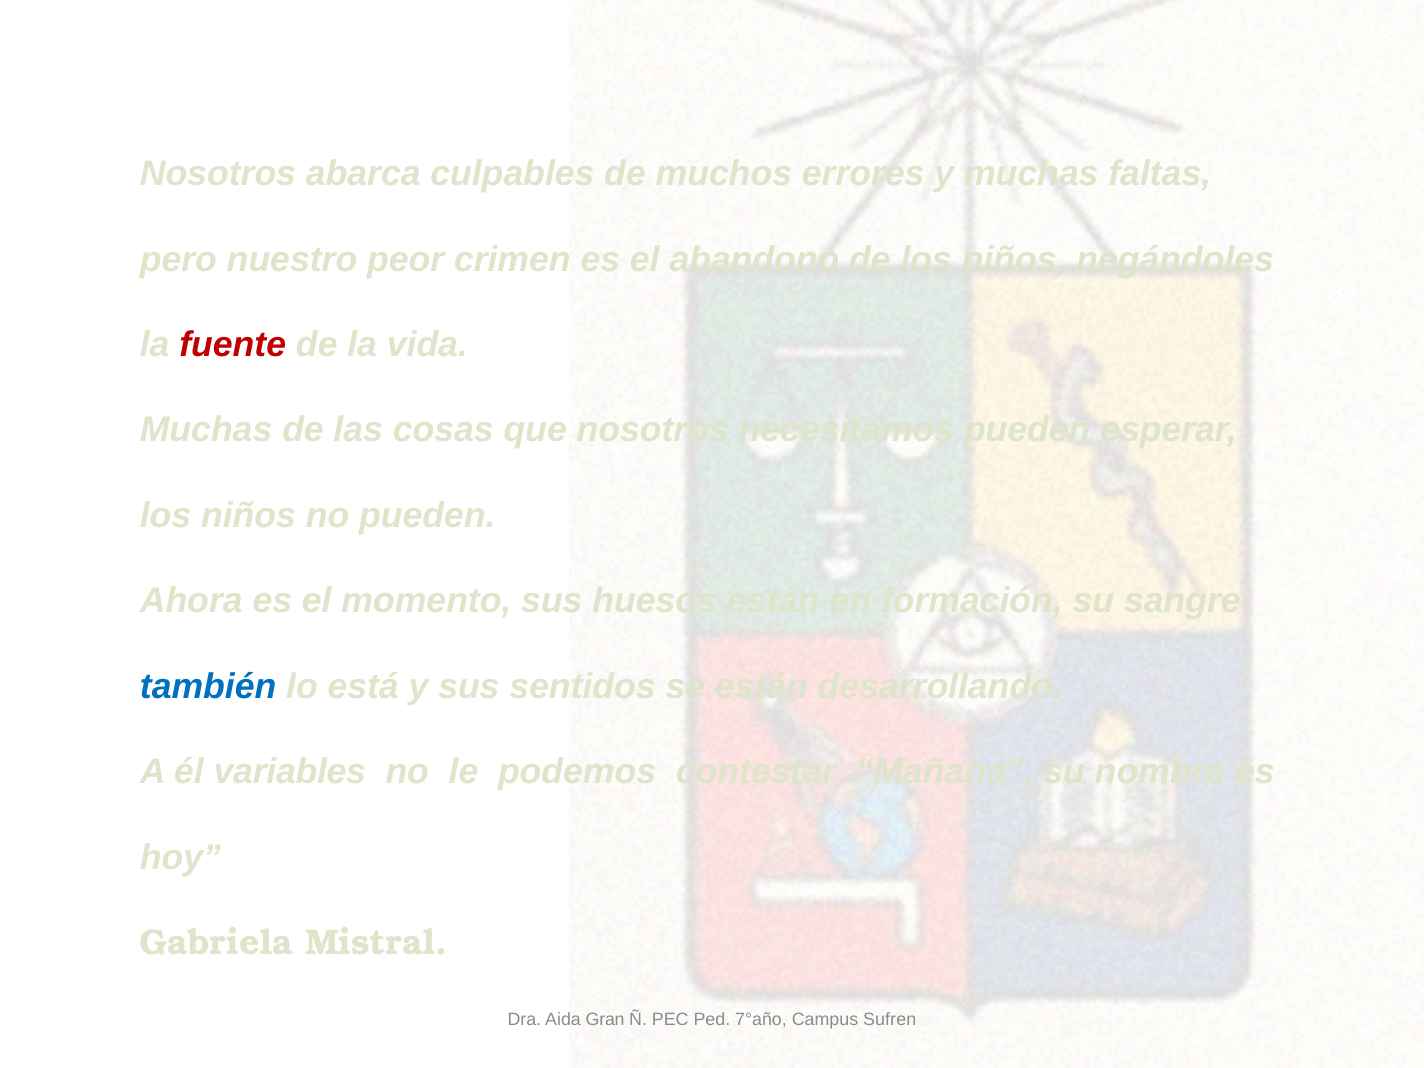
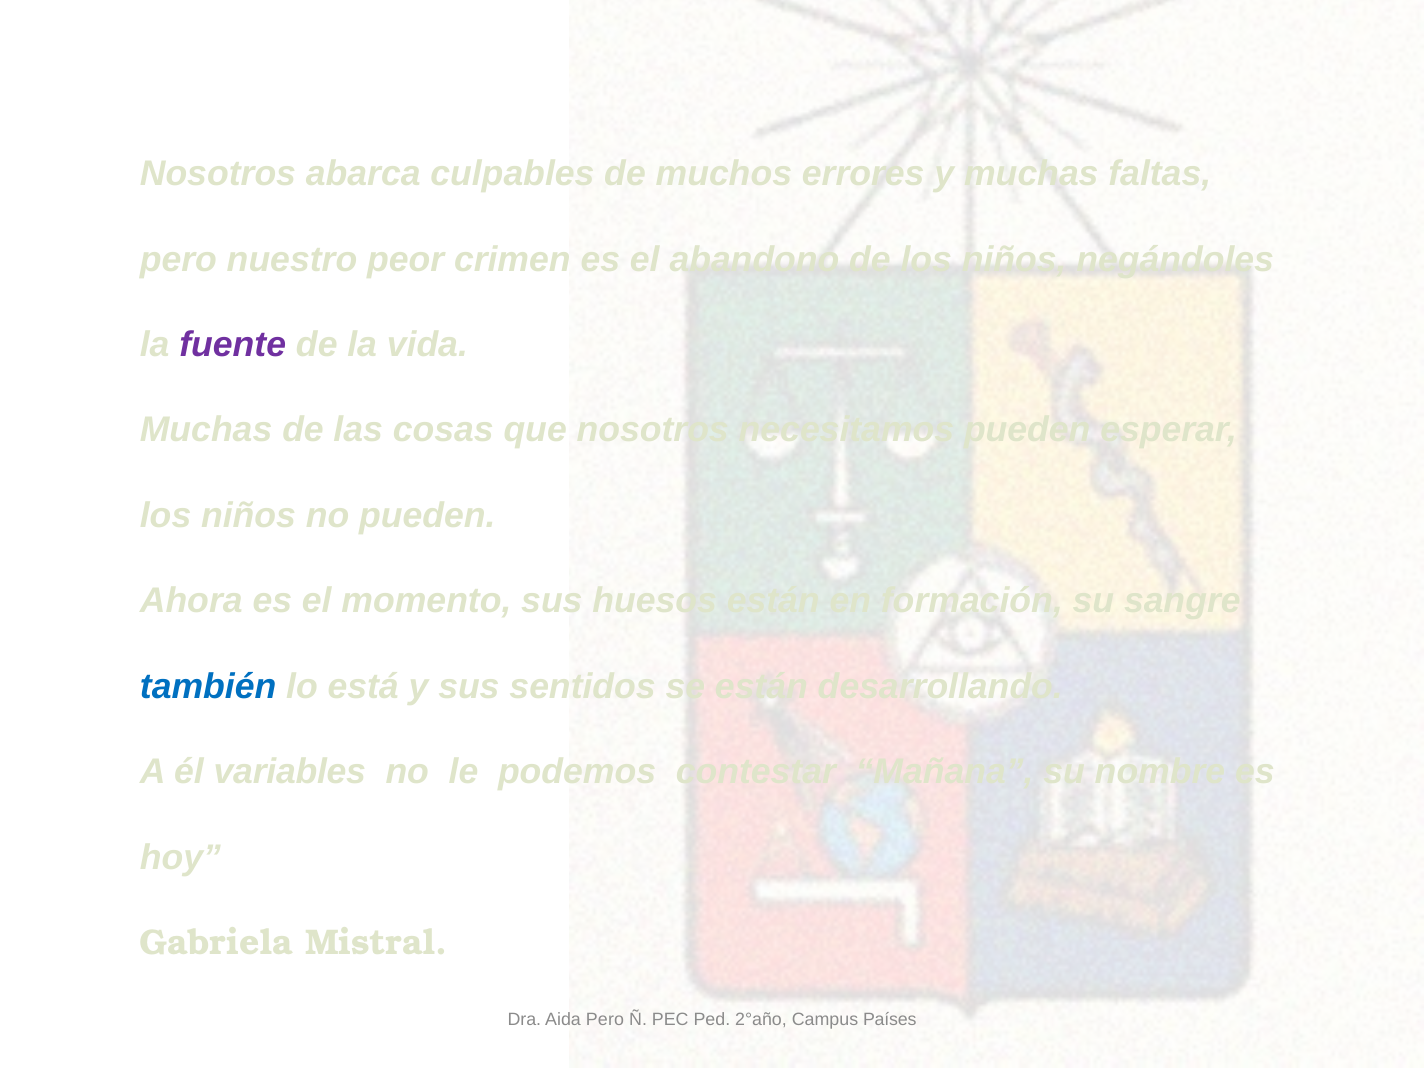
fuente colour: red -> purple
Aida Gran: Gran -> Pero
7°año: 7°año -> 2°año
Sufren: Sufren -> Países
